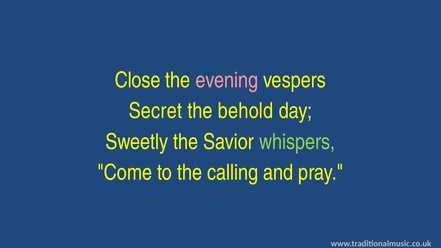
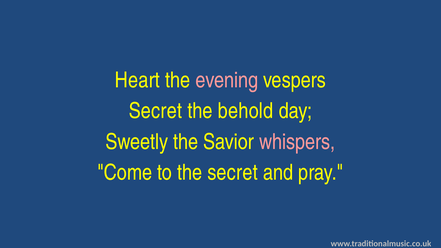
Close: Close -> Heart
whispers colour: light green -> pink
the calling: calling -> secret
